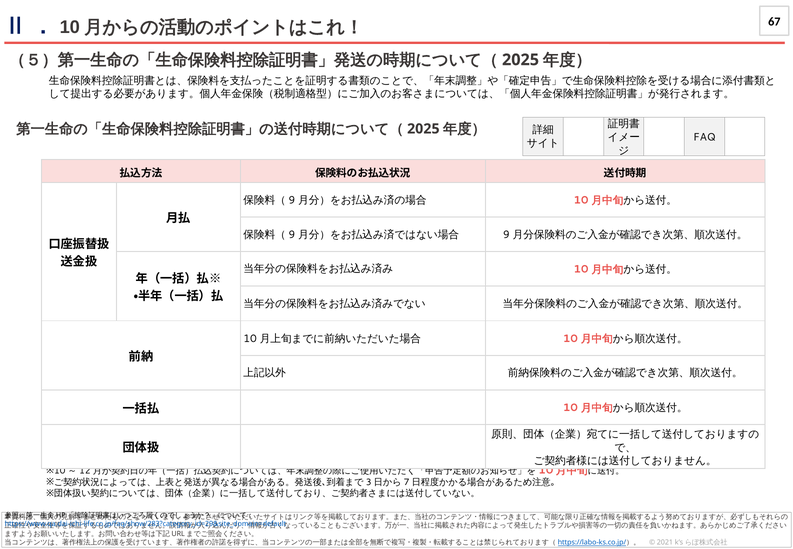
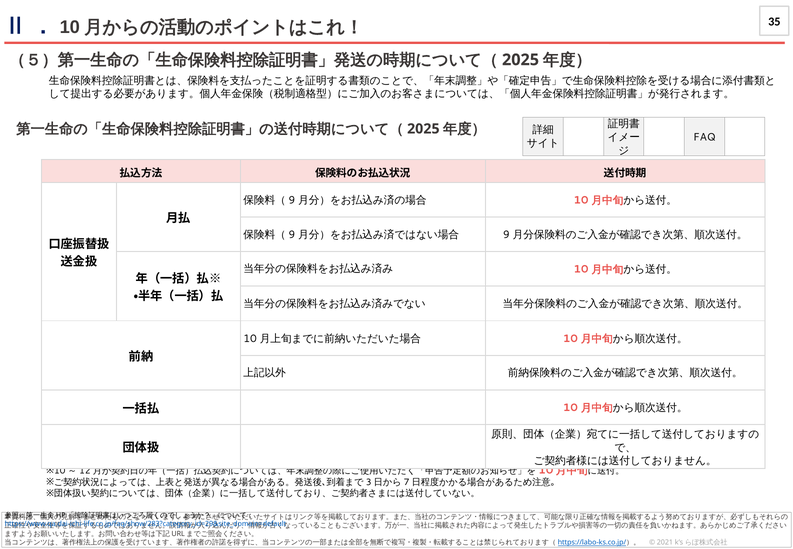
67: 67 -> 35
